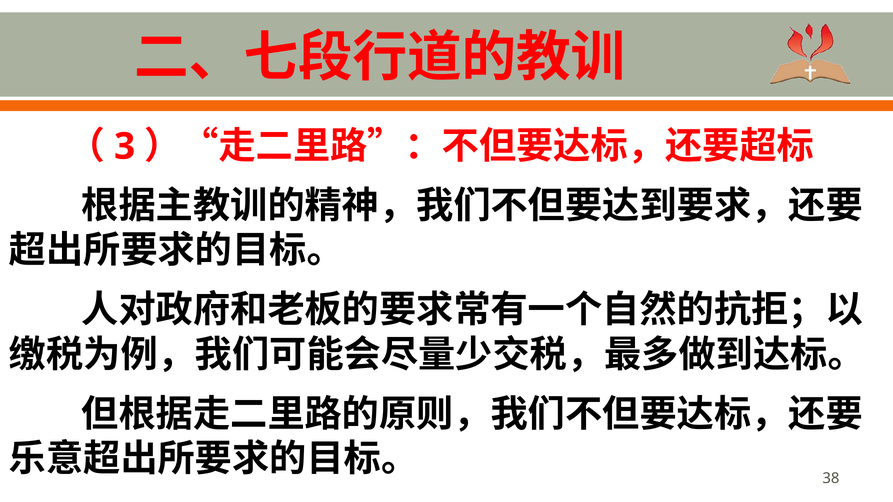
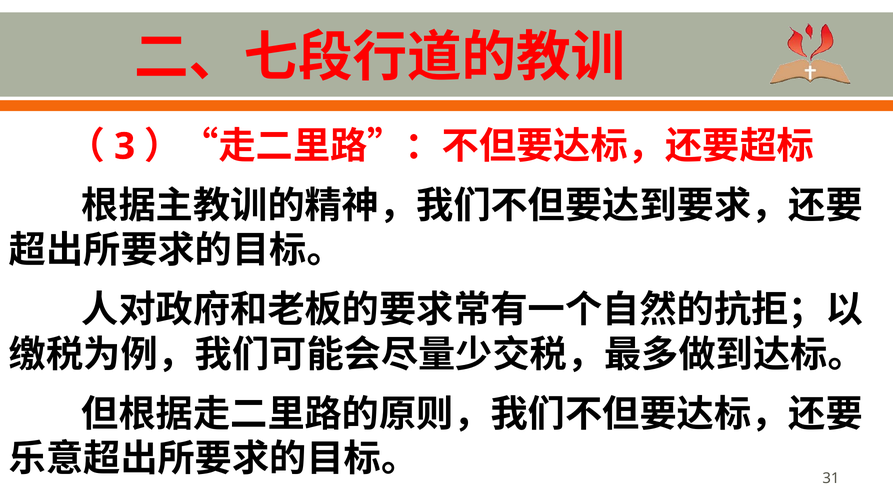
38: 38 -> 31
